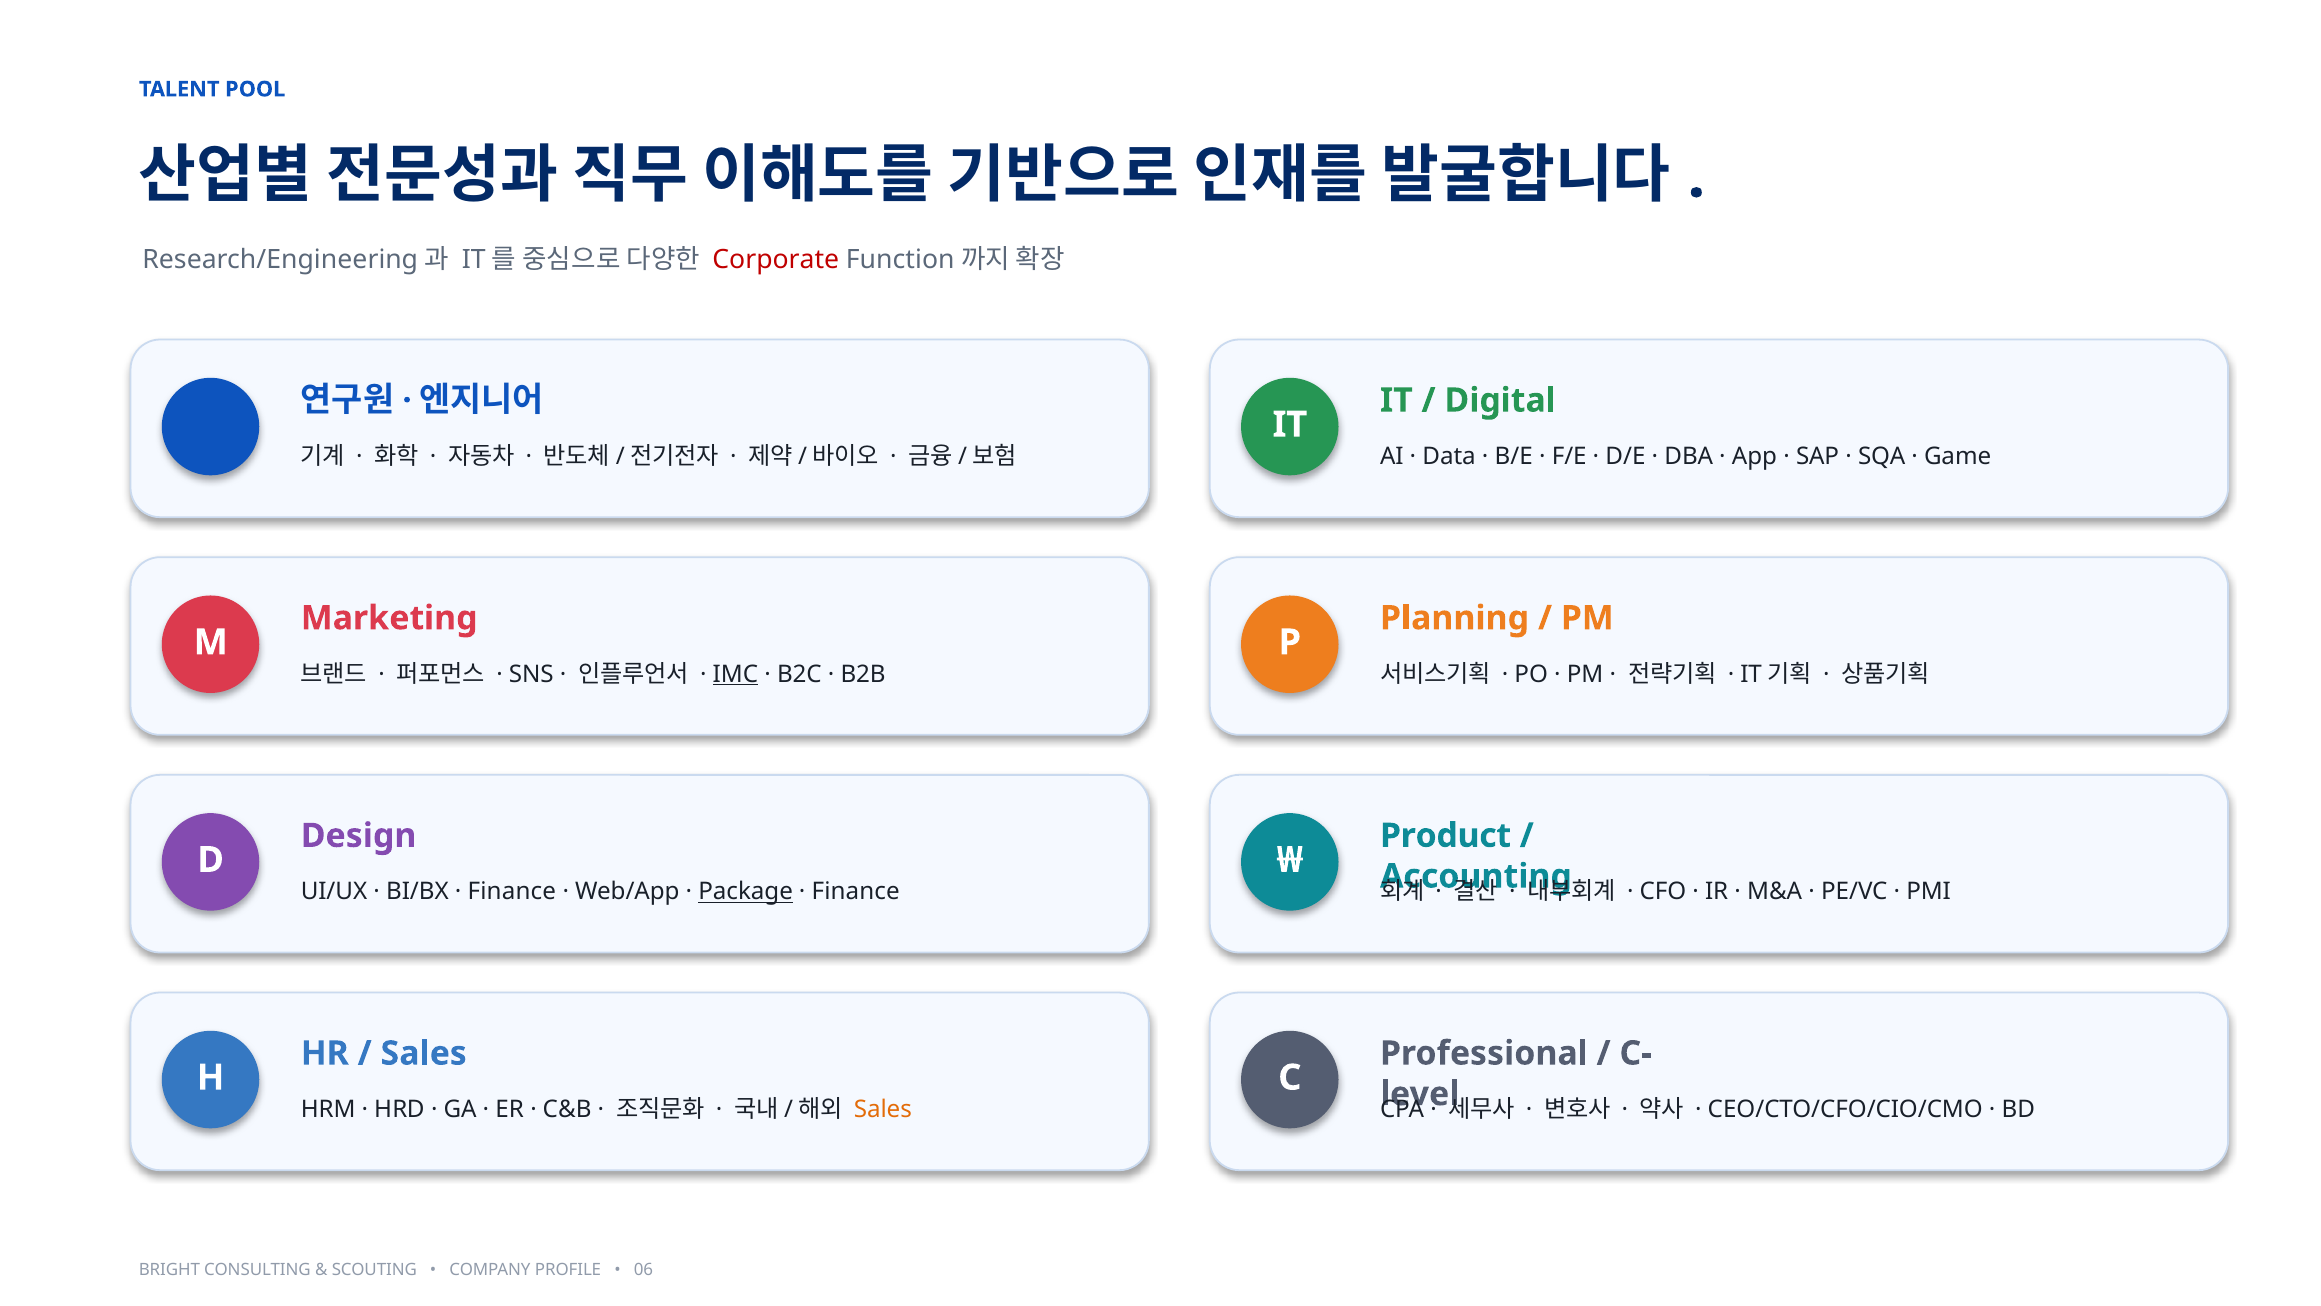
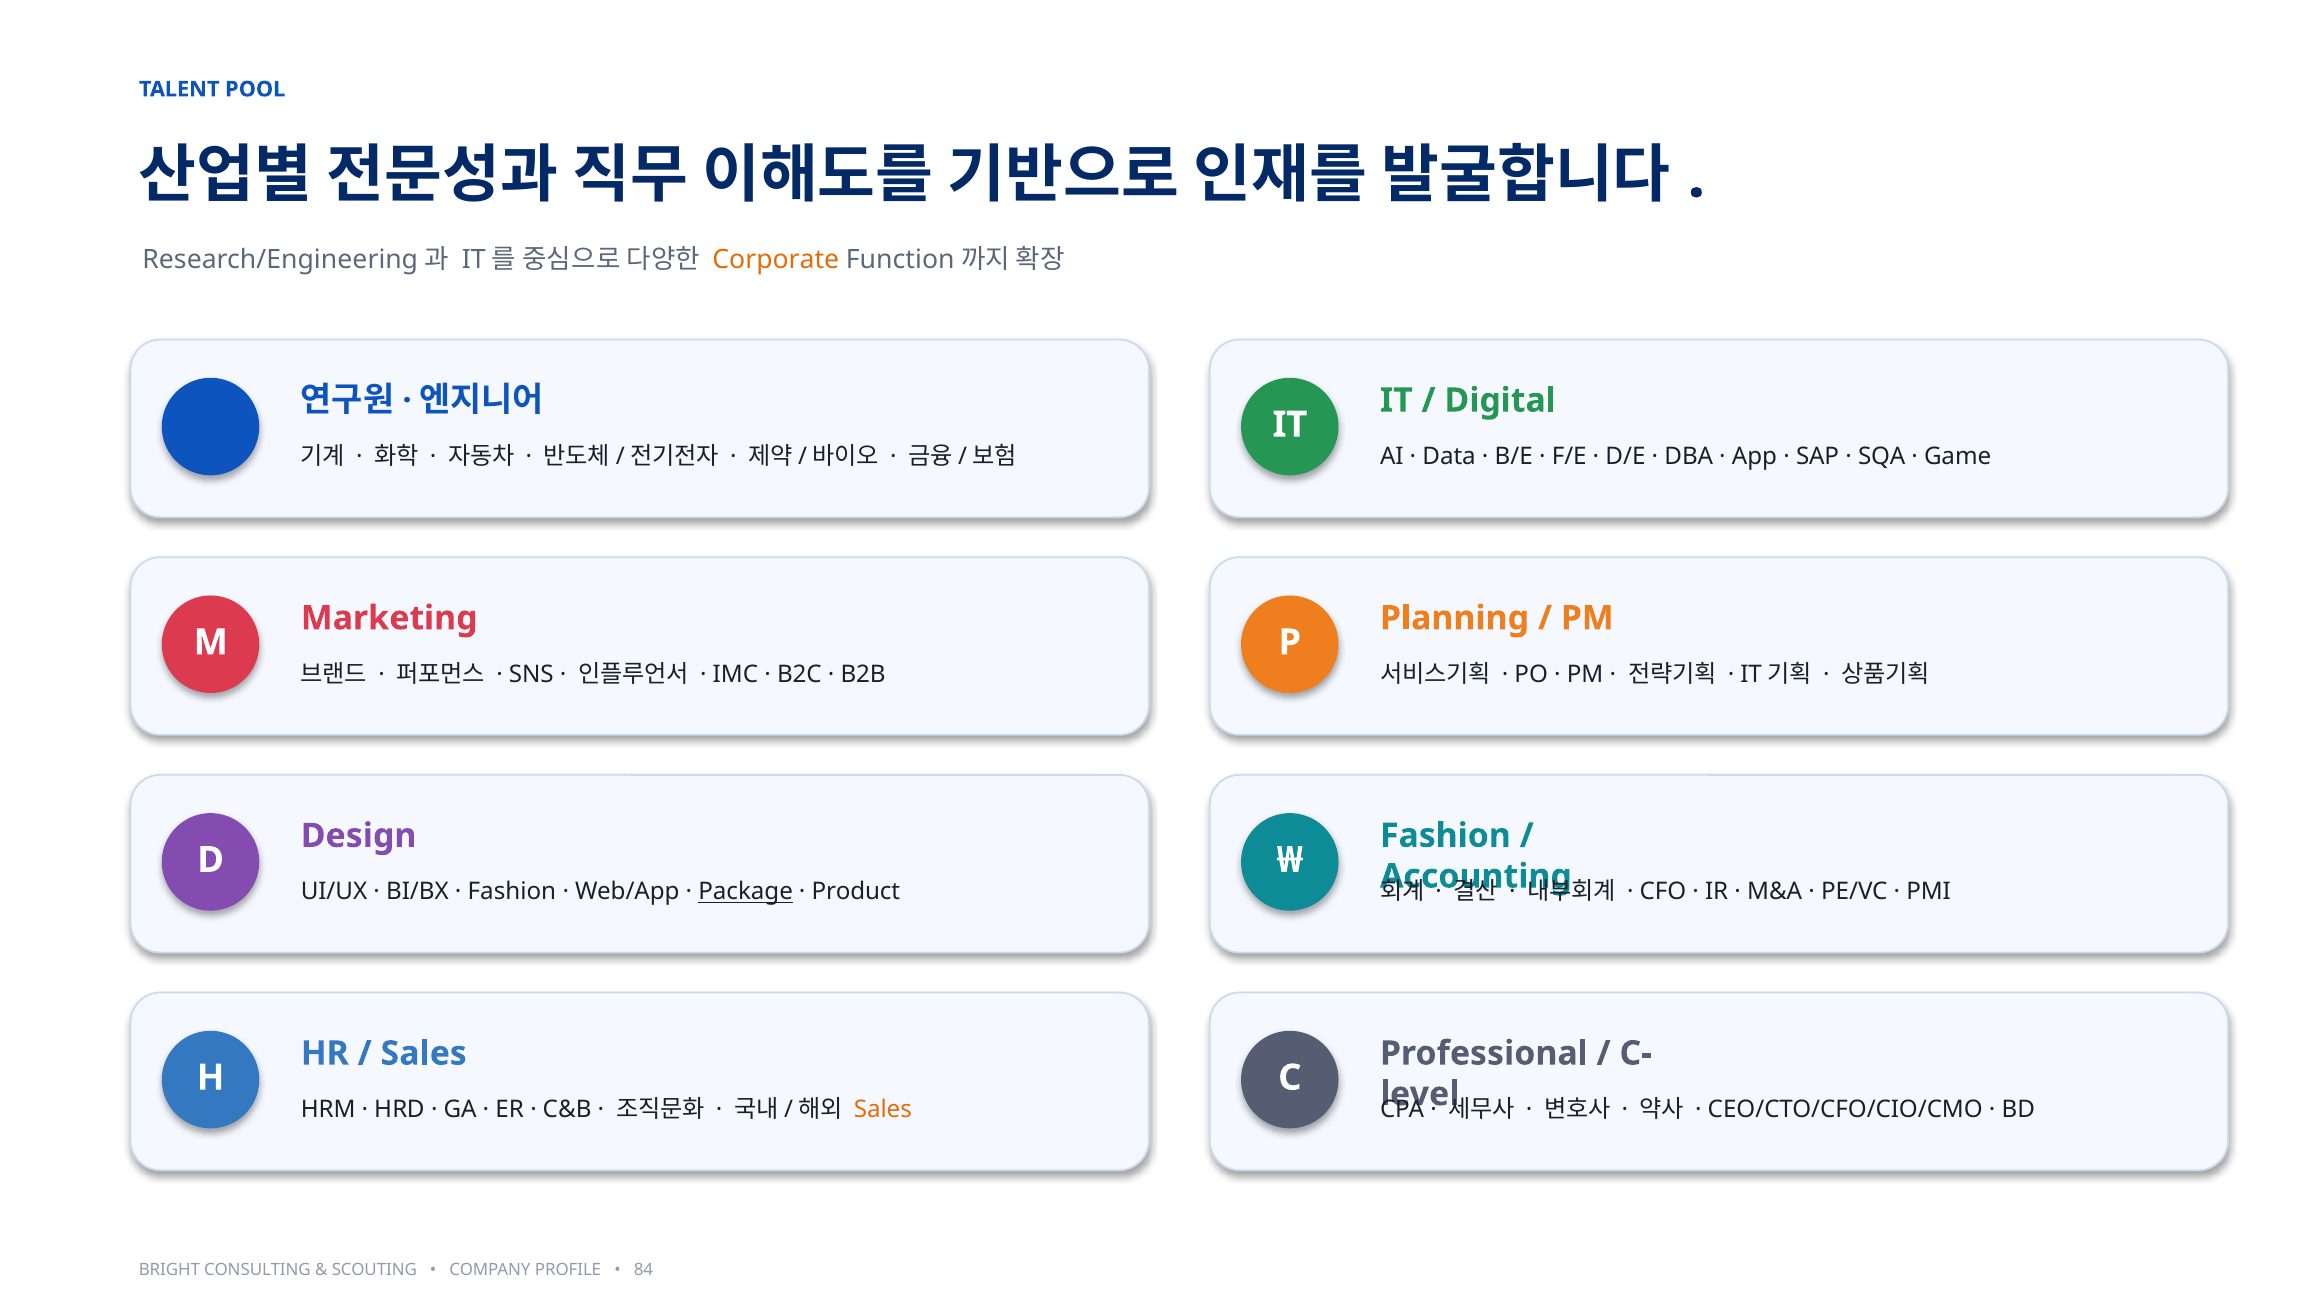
Corporate colour: red -> orange
IMC underline: present -> none
Product at (1446, 835): Product -> Fashion
Finance at (512, 892): Finance -> Fashion
Finance at (856, 892): Finance -> Product
06: 06 -> 84
